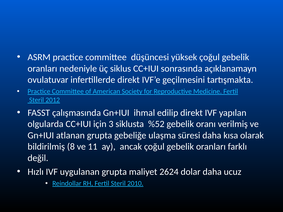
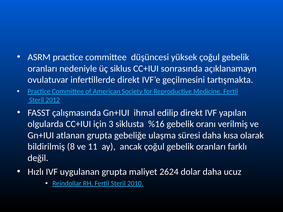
%52: %52 -> %16
